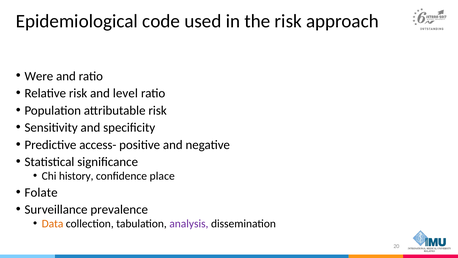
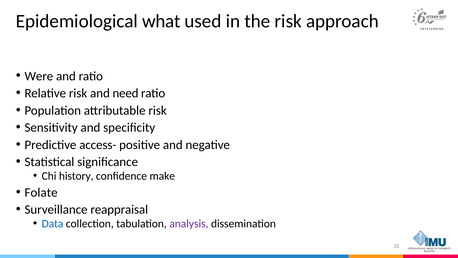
code: code -> what
level: level -> need
place: place -> make
prevalence: prevalence -> reappraisal
Data colour: orange -> blue
